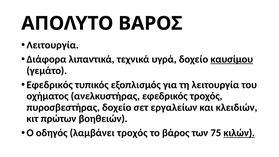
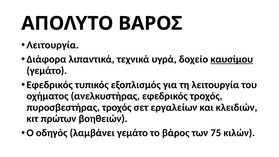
πυροσβεστήρας δοχείο: δοχείο -> τροχός
λαμβάνει τροχός: τροχός -> γεμάτο
κιλών underline: present -> none
